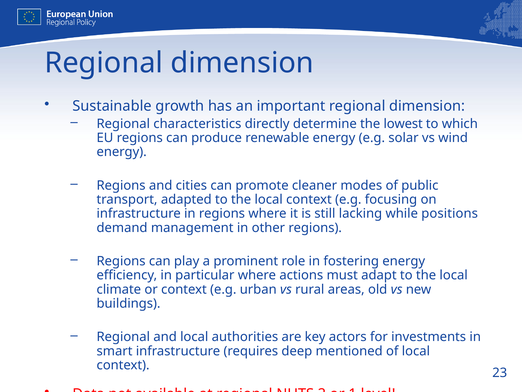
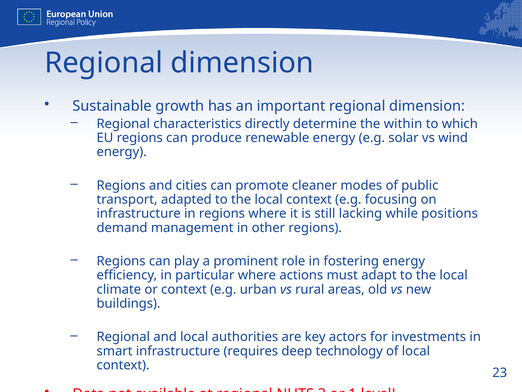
lowest: lowest -> within
mentioned: mentioned -> technology
